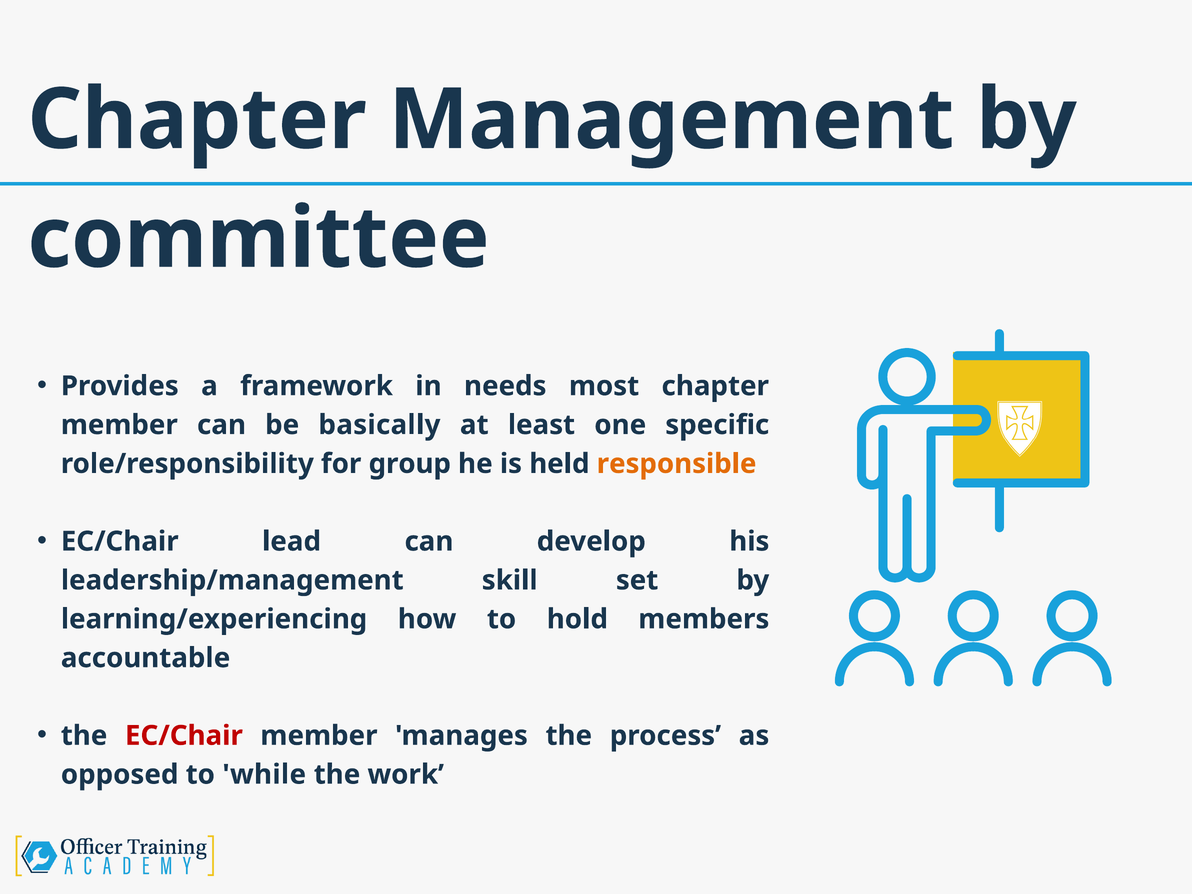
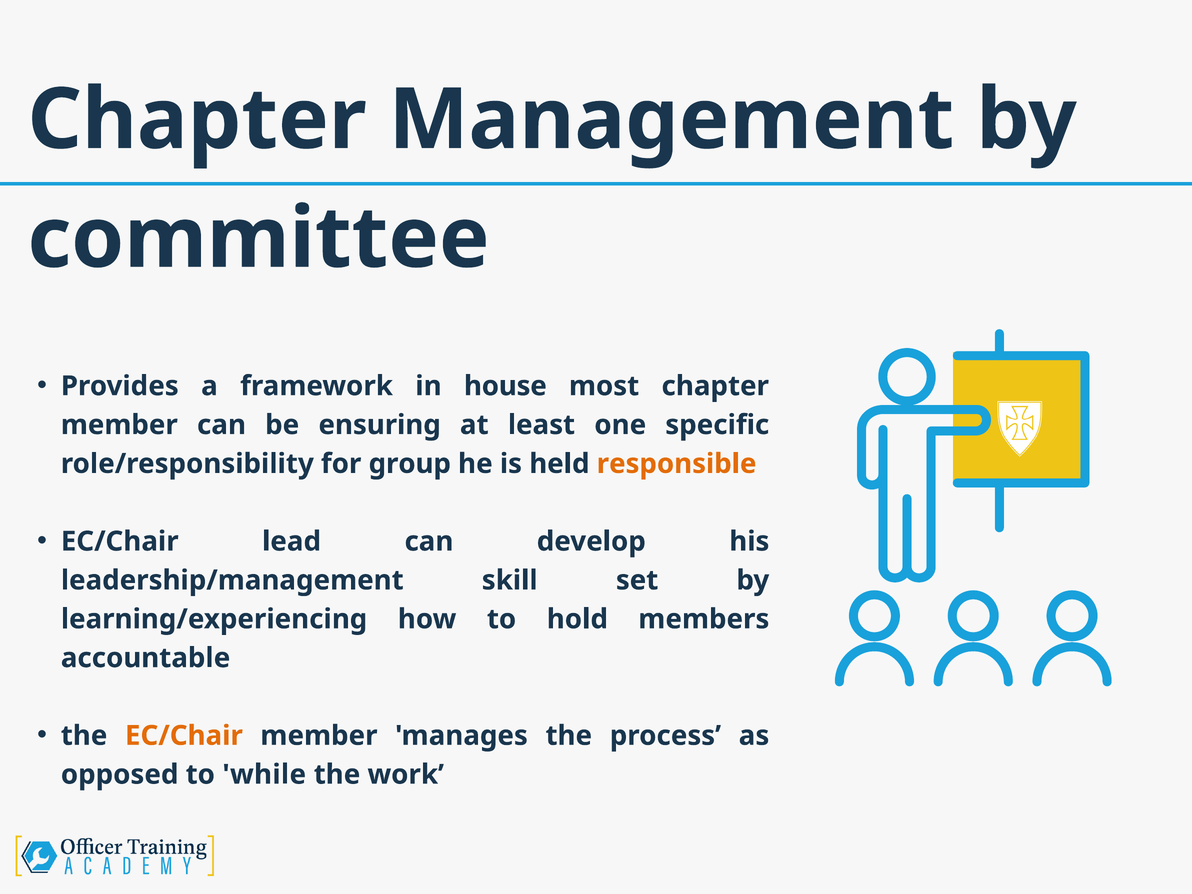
needs: needs -> house
basically: basically -> ensuring
EC/Chair at (184, 736) colour: red -> orange
